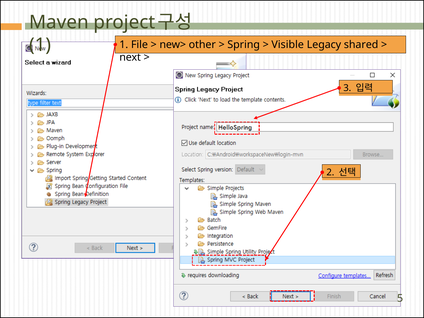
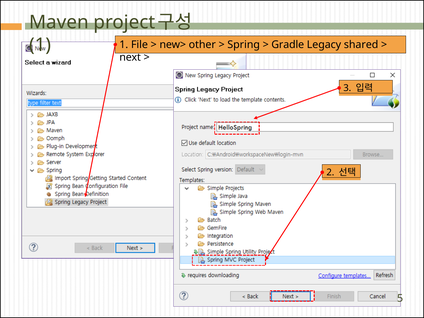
Visible: Visible -> Gradle
